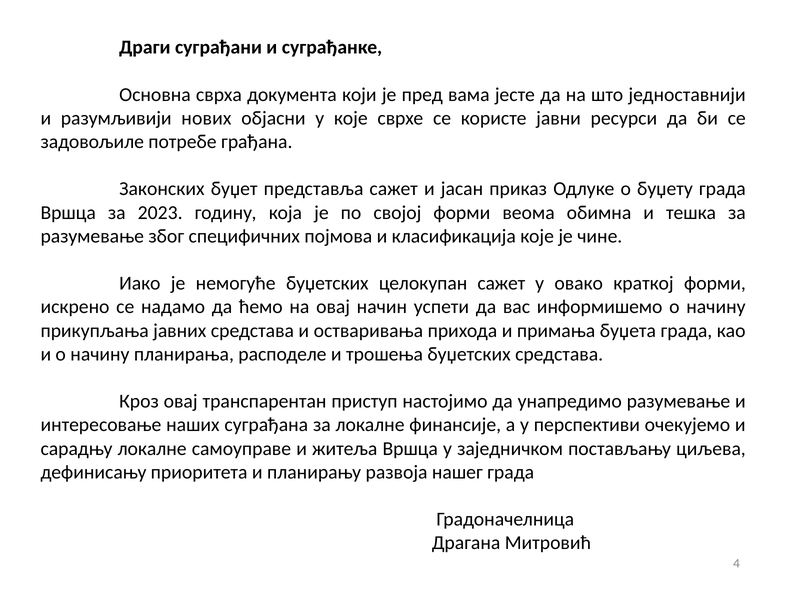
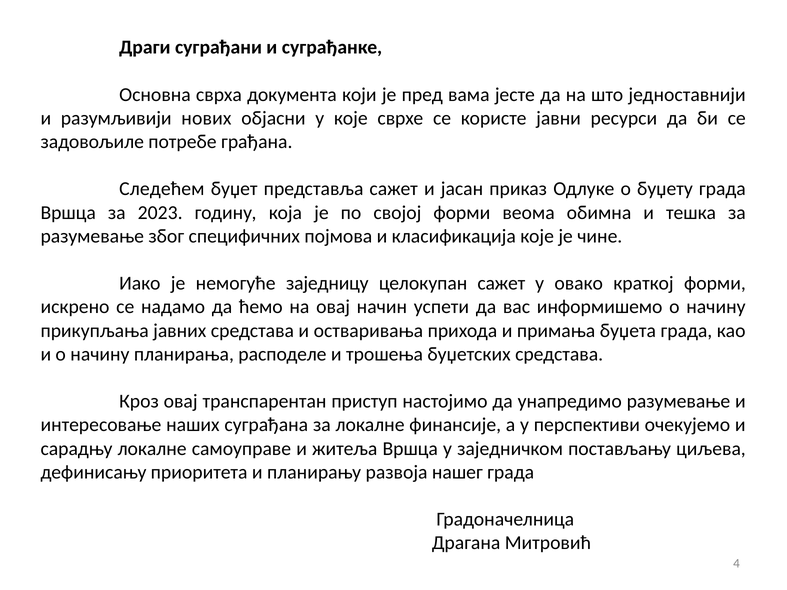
Законских: Законских -> Следећем
немогуће буџетских: буџетских -> заједницу
